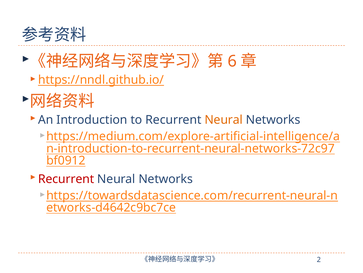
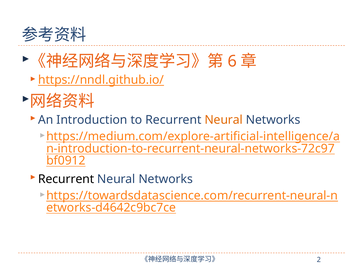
Recurrent at (66, 179) colour: red -> black
